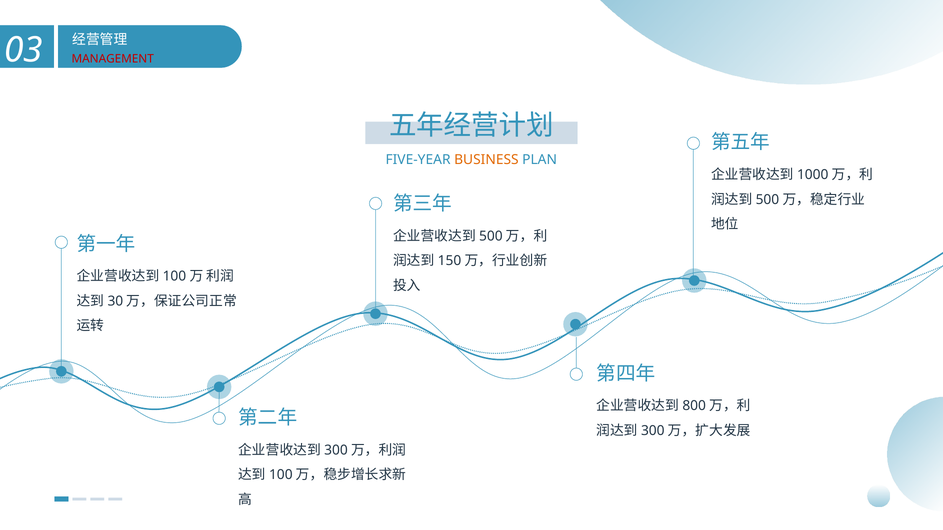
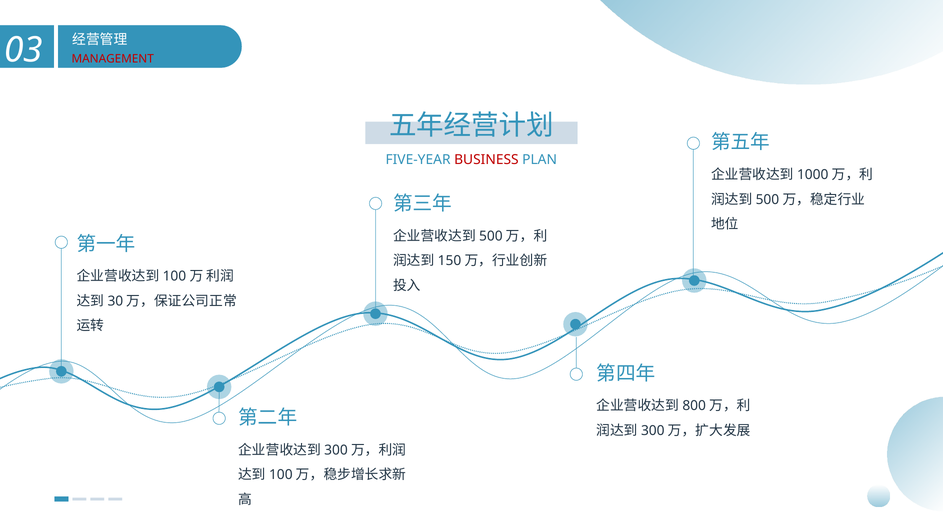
BUSINESS colour: orange -> red
